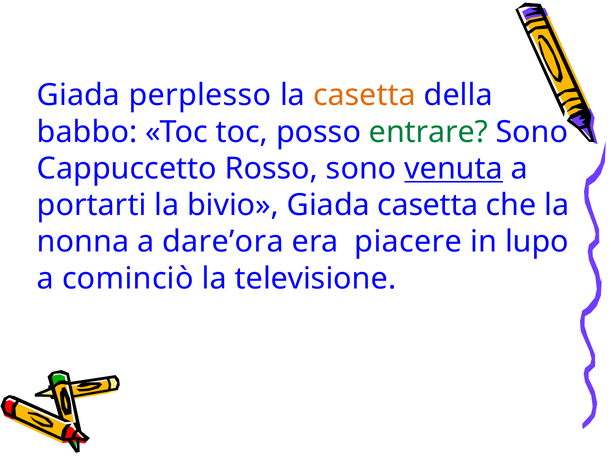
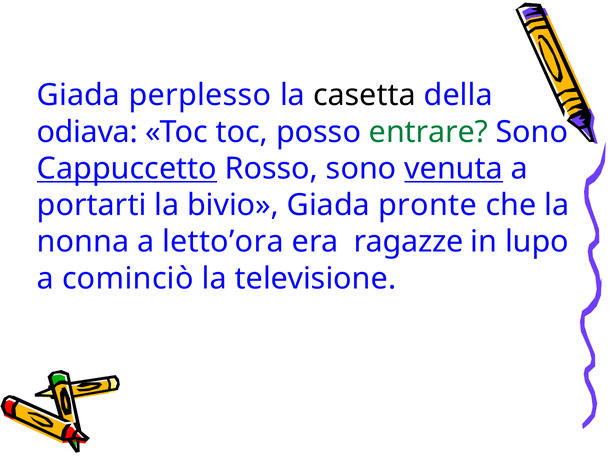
casetta at (364, 95) colour: orange -> black
babbo: babbo -> odiava
Cappuccetto underline: none -> present
Giada casetta: casetta -> pronte
dare’ora: dare’ora -> letto’ora
piacere: piacere -> ragazze
